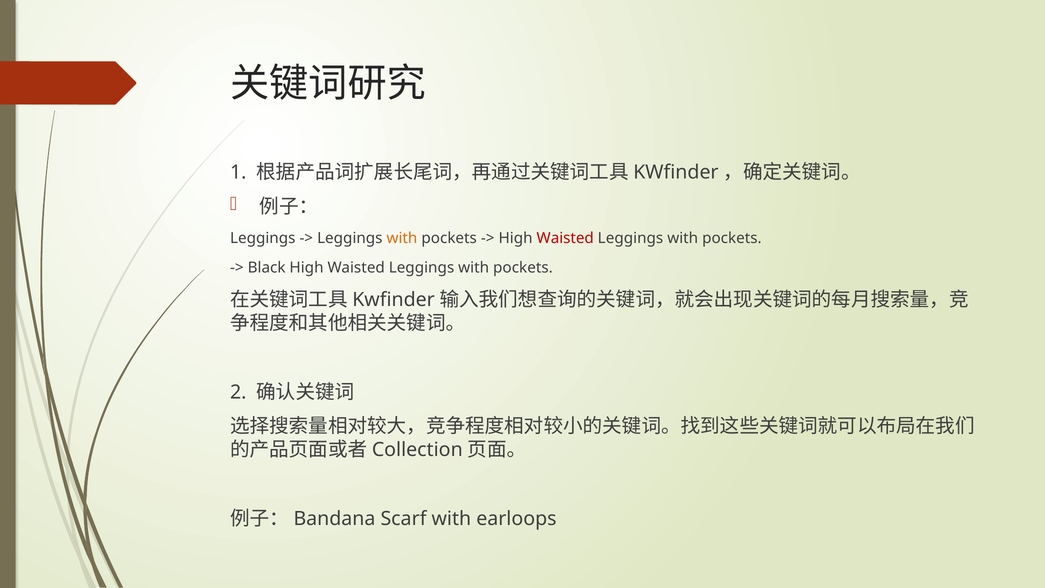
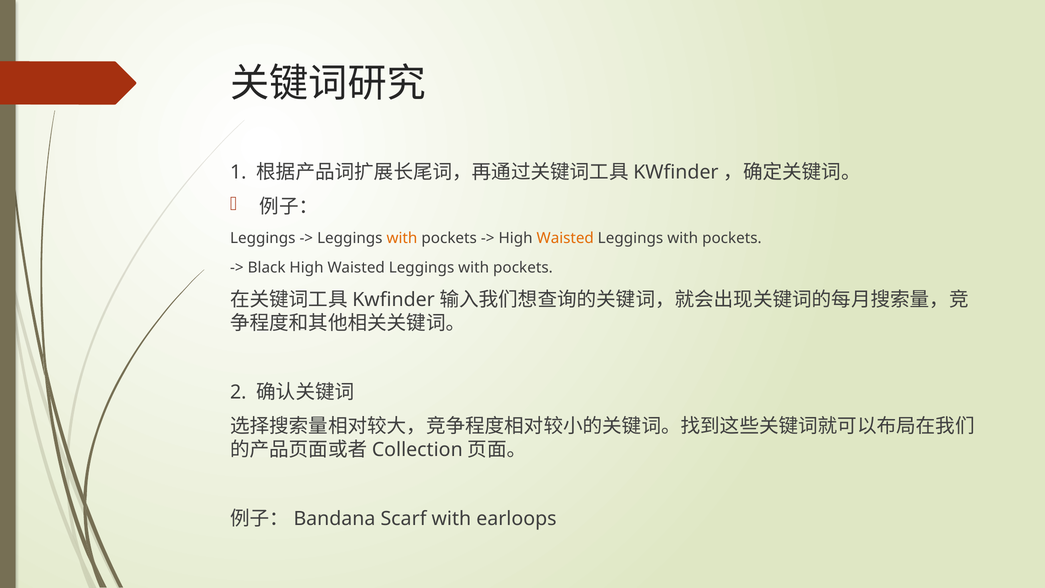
Waisted at (565, 238) colour: red -> orange
